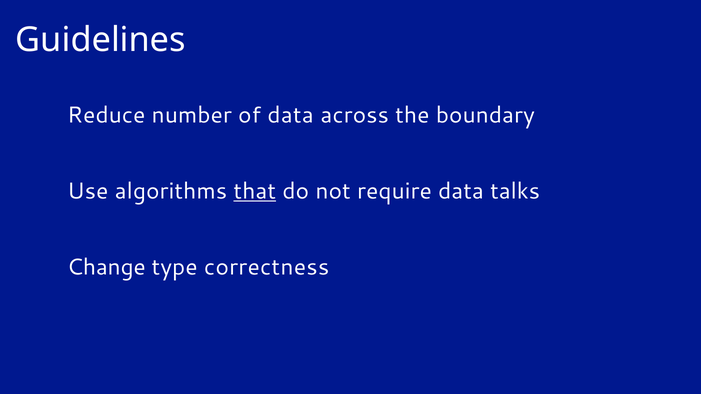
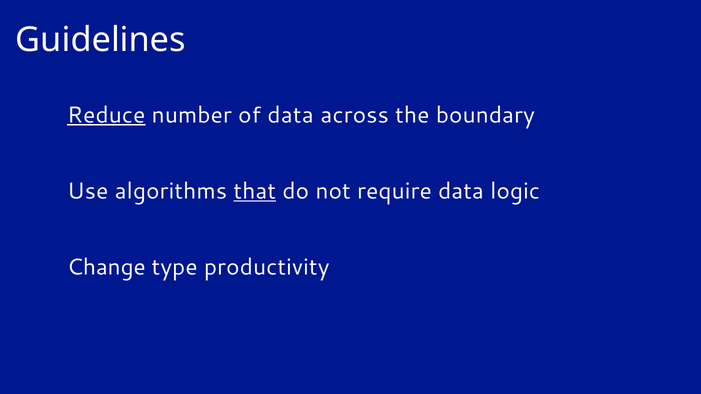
Reduce underline: none -> present
talks: talks -> logic
correctness: correctness -> productivity
